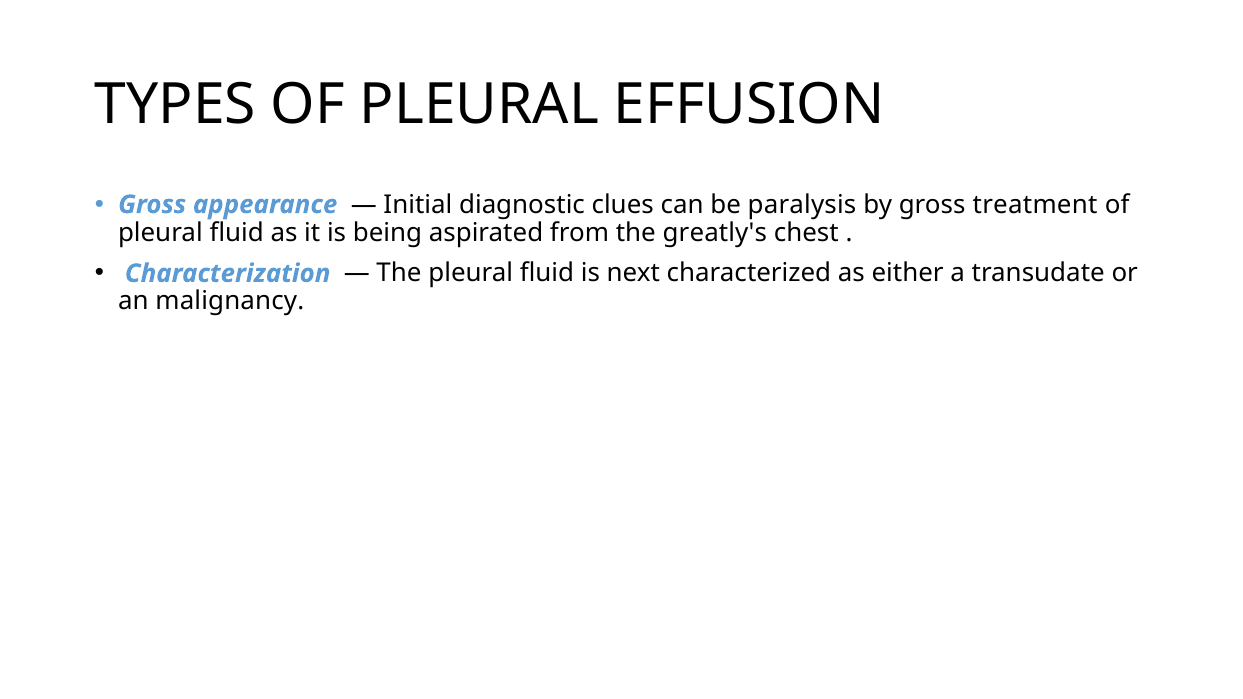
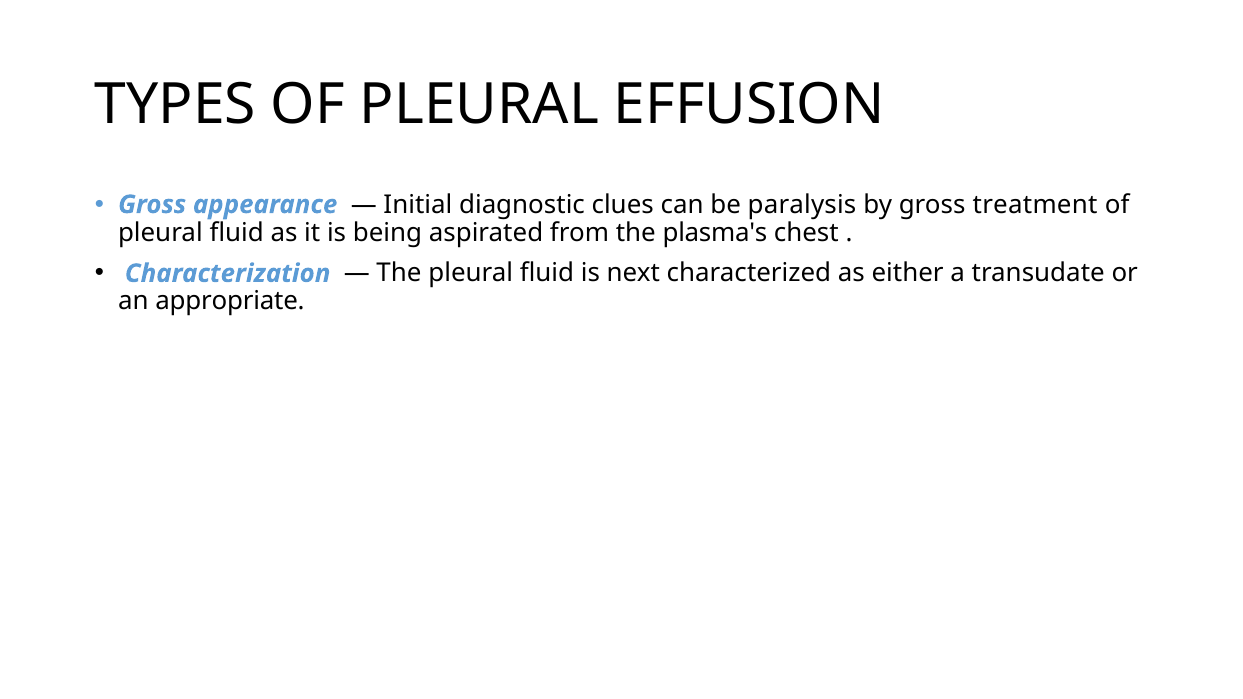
greatly's: greatly's -> plasma's
malignancy: malignancy -> appropriate
